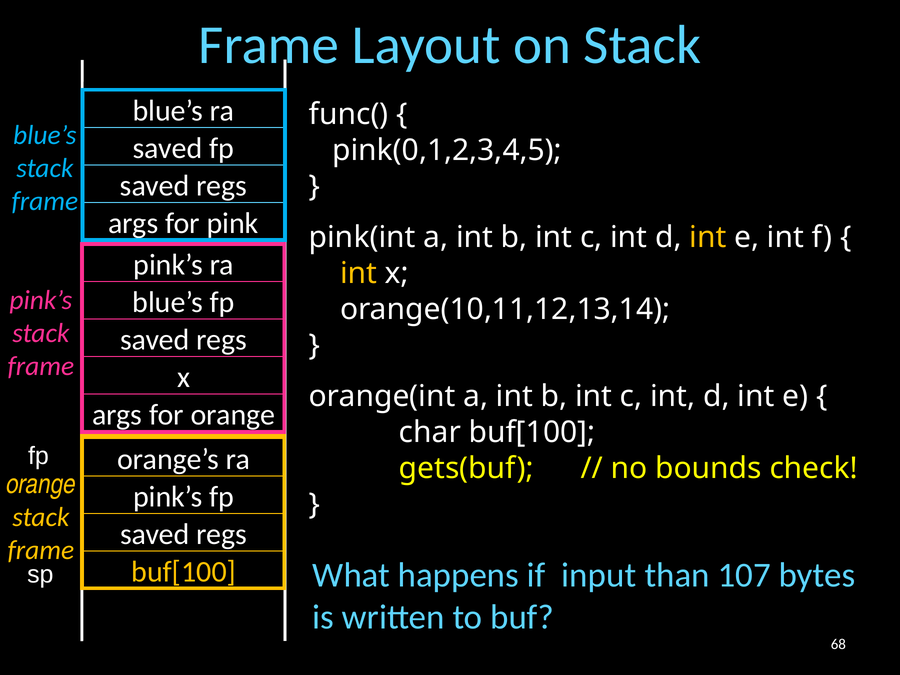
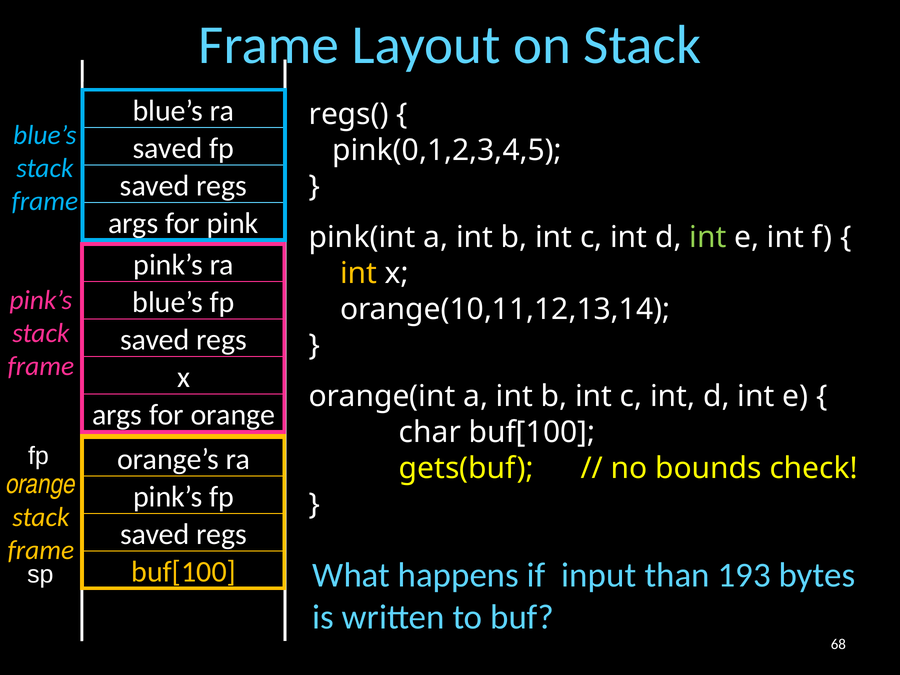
func(: func( -> regs(
int at (708, 238) colour: yellow -> light green
107: 107 -> 193
